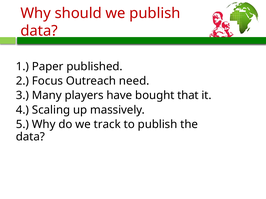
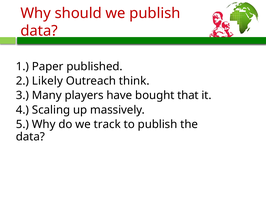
Focus: Focus -> Likely
need: need -> think
